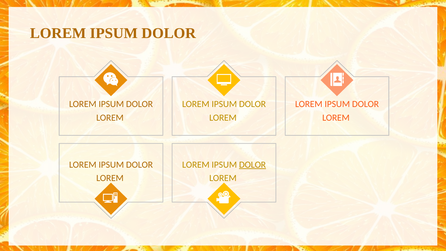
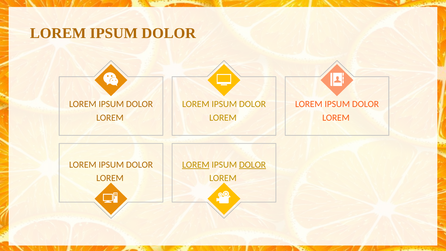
LOREM at (196, 165) underline: none -> present
